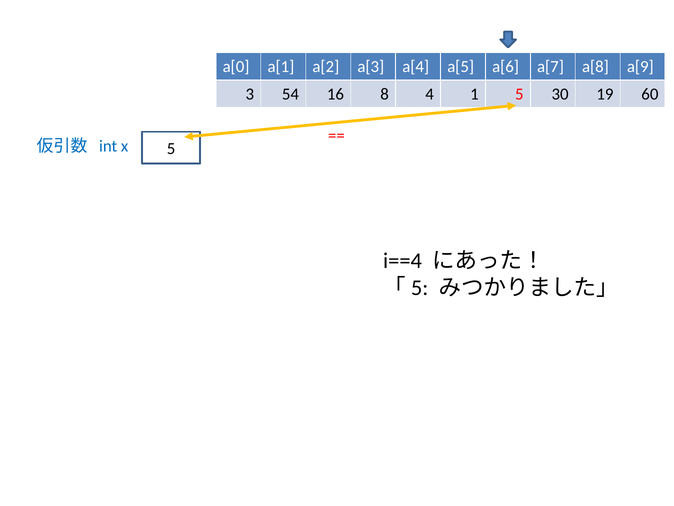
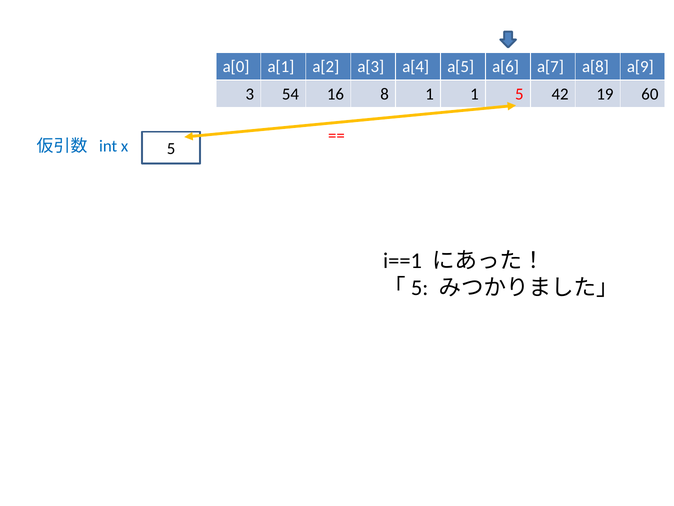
8 4: 4 -> 1
30: 30 -> 42
i==4: i==4 -> i==1
